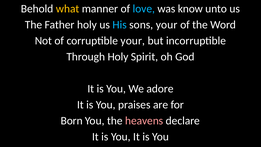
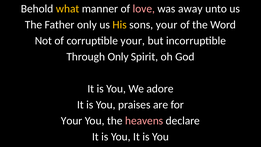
love colour: light blue -> pink
know: know -> away
Father holy: holy -> only
His colour: light blue -> yellow
Through Holy: Holy -> Only
Born at (72, 121): Born -> Your
